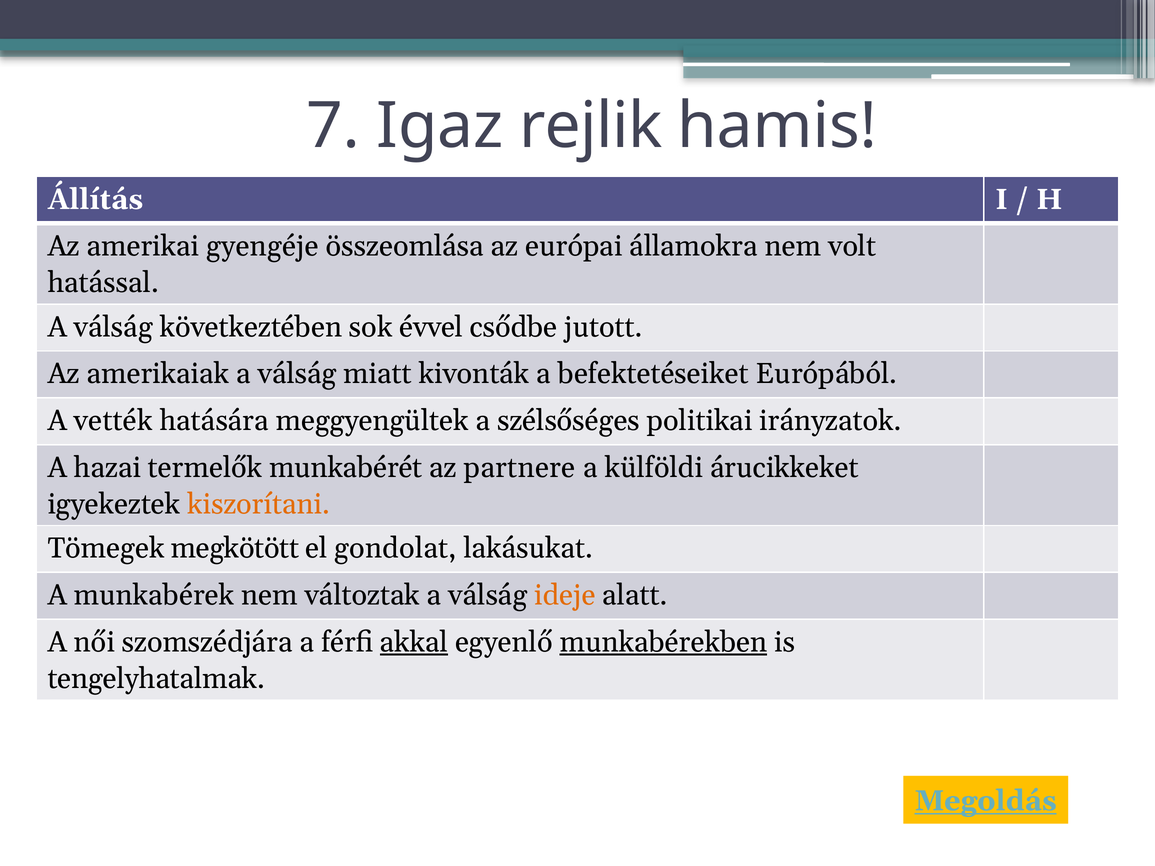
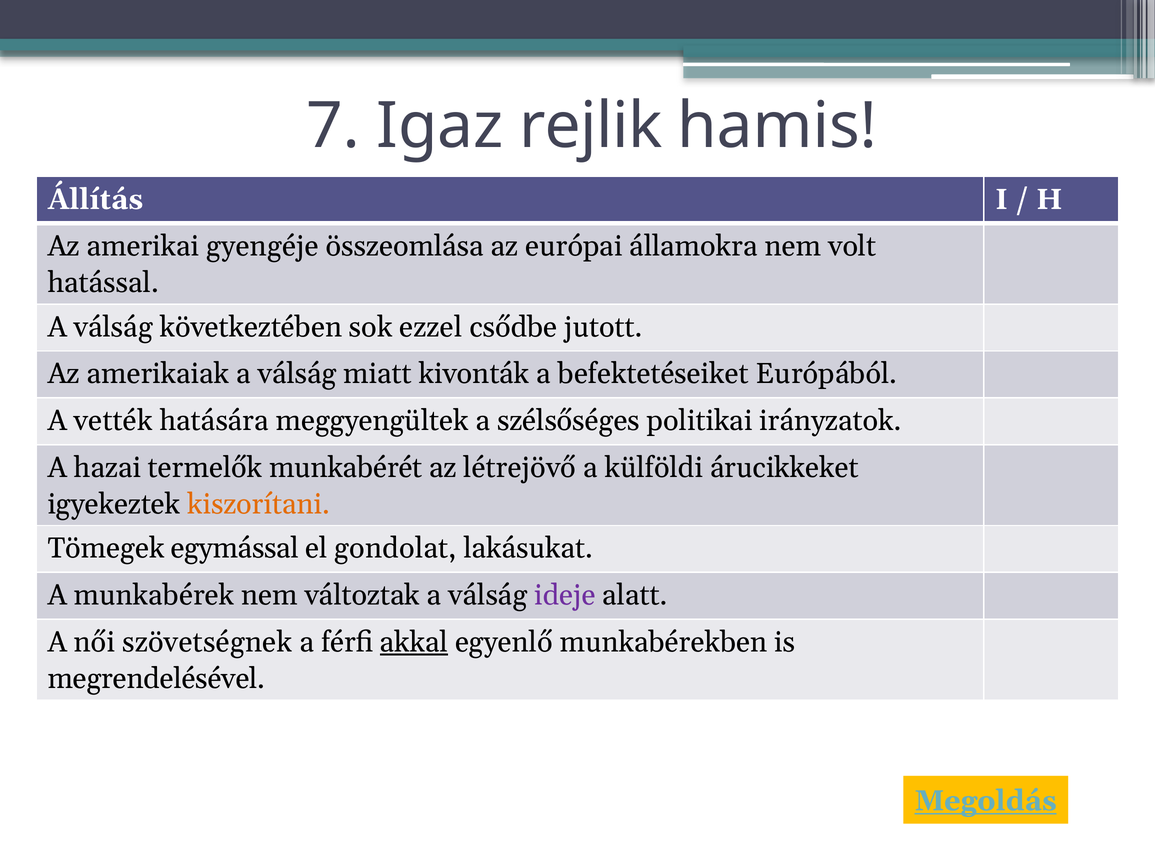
évvel: évvel -> ezzel
partnere: partnere -> létrejövő
megkötött: megkötött -> egymással
ideje colour: orange -> purple
szomszédjára: szomszédjára -> szövetségnek
munkabérekben underline: present -> none
tengelyhatalmak: tengelyhatalmak -> megrendelésével
